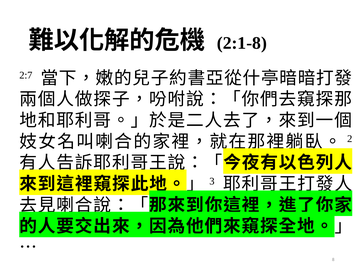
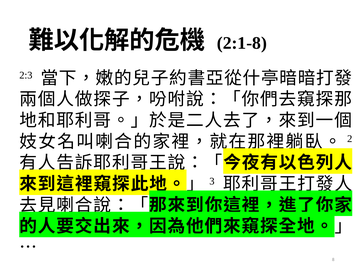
2:7: 2:7 -> 2:3
